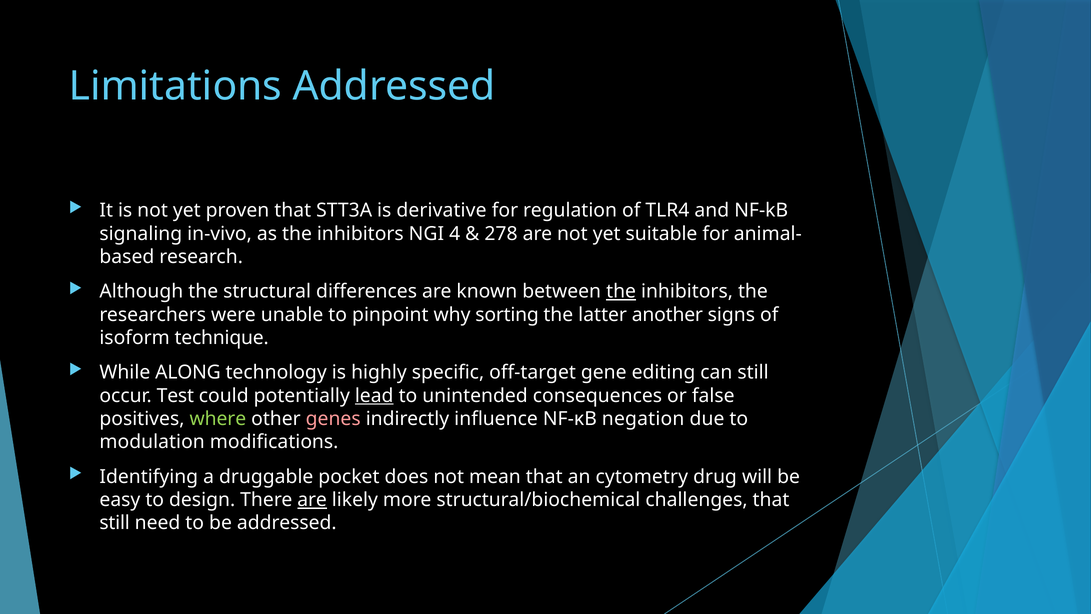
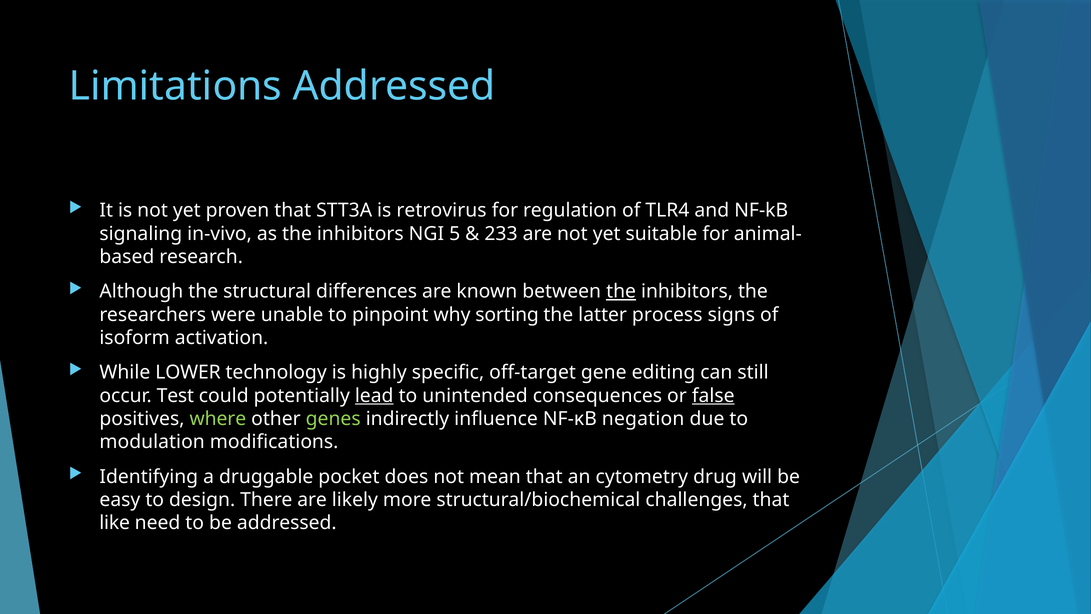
derivative: derivative -> retrovirus
4: 4 -> 5
278: 278 -> 233
another: another -> process
technique: technique -> activation
ALONG: ALONG -> LOWER
false underline: none -> present
genes colour: pink -> light green
are at (312, 500) underline: present -> none
still at (115, 523): still -> like
